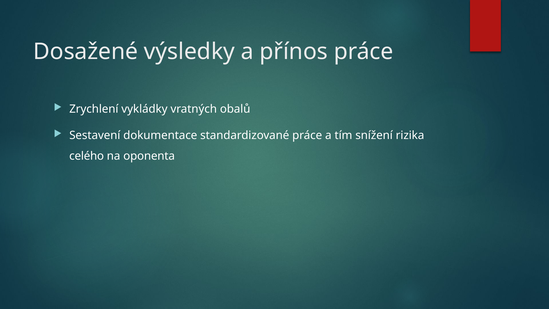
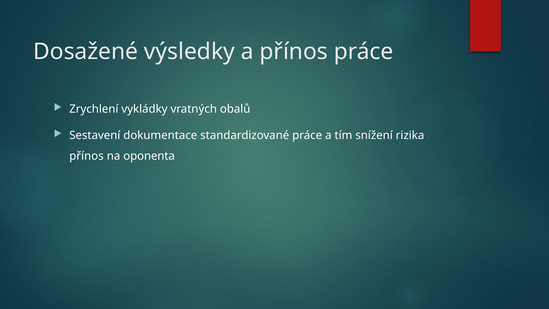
celého at (87, 156): celého -> přínos
